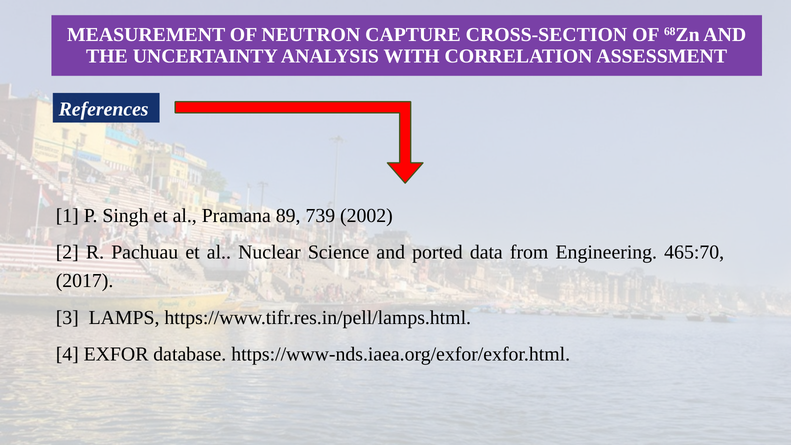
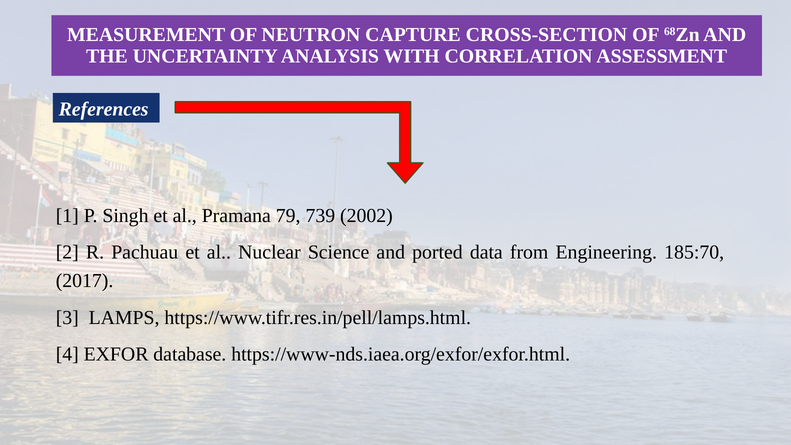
89: 89 -> 79
465:70: 465:70 -> 185:70
